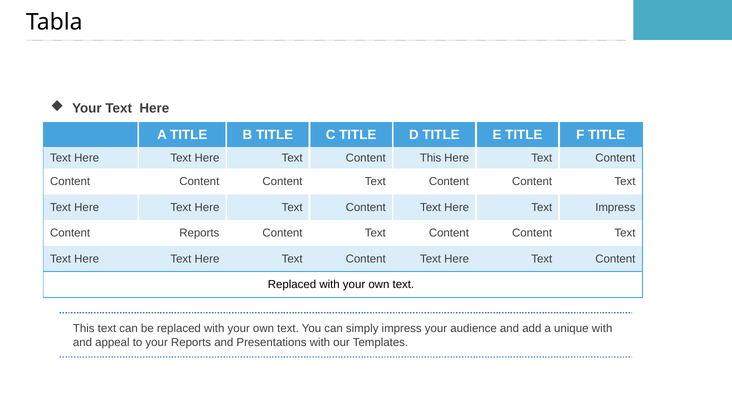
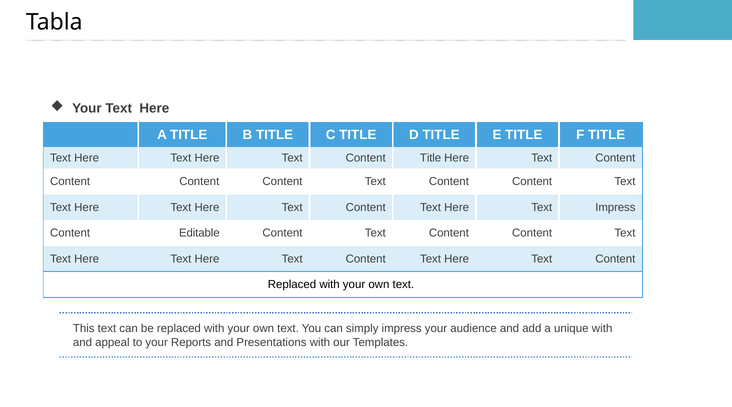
Content This: This -> Title
Content Reports: Reports -> Editable
